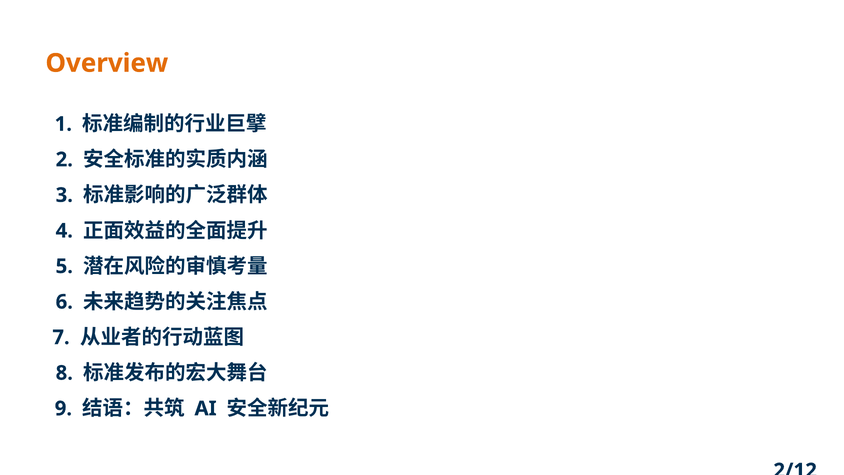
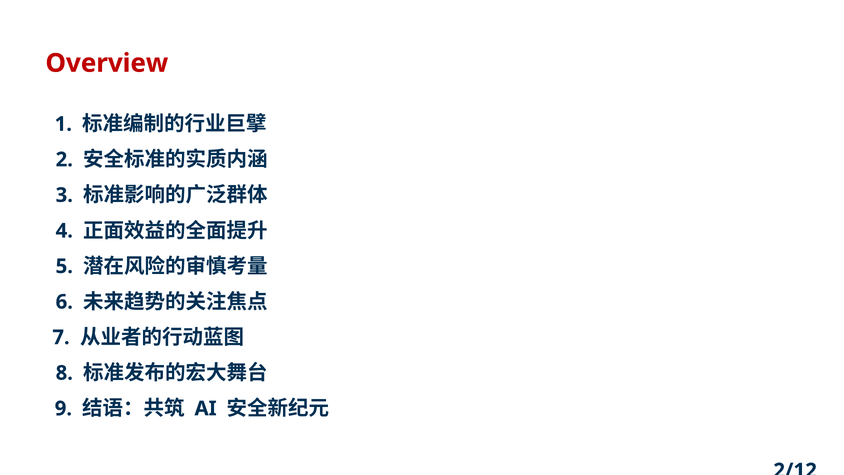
Overview colour: orange -> red
